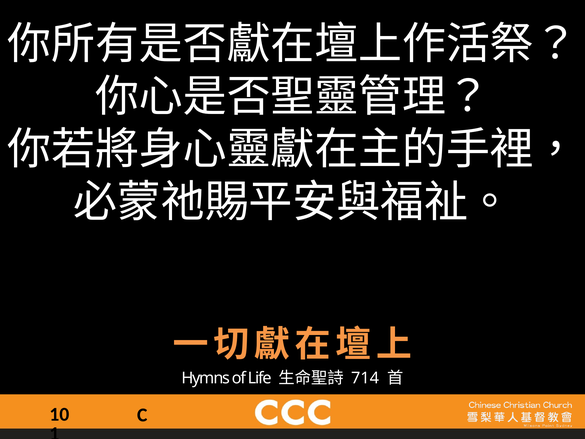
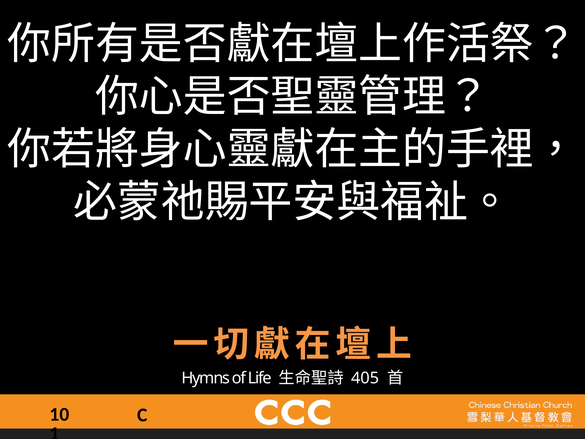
714: 714 -> 405
